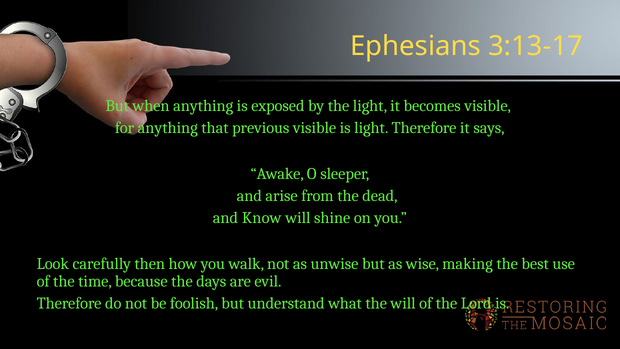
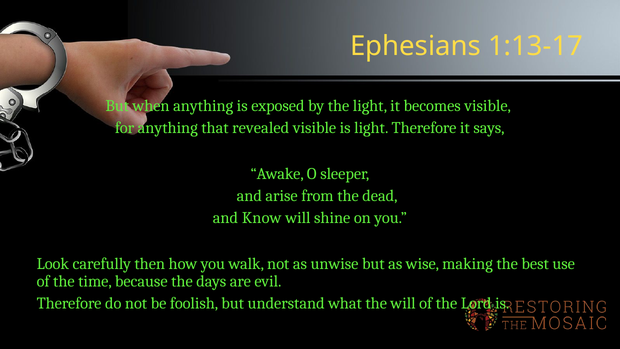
3:13-17: 3:13-17 -> 1:13-17
previous: previous -> revealed
